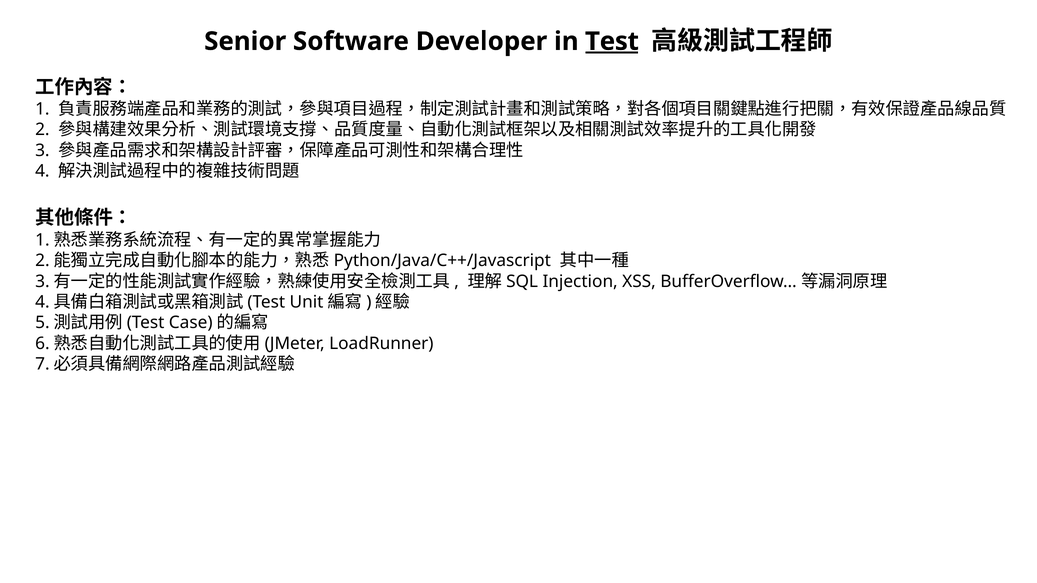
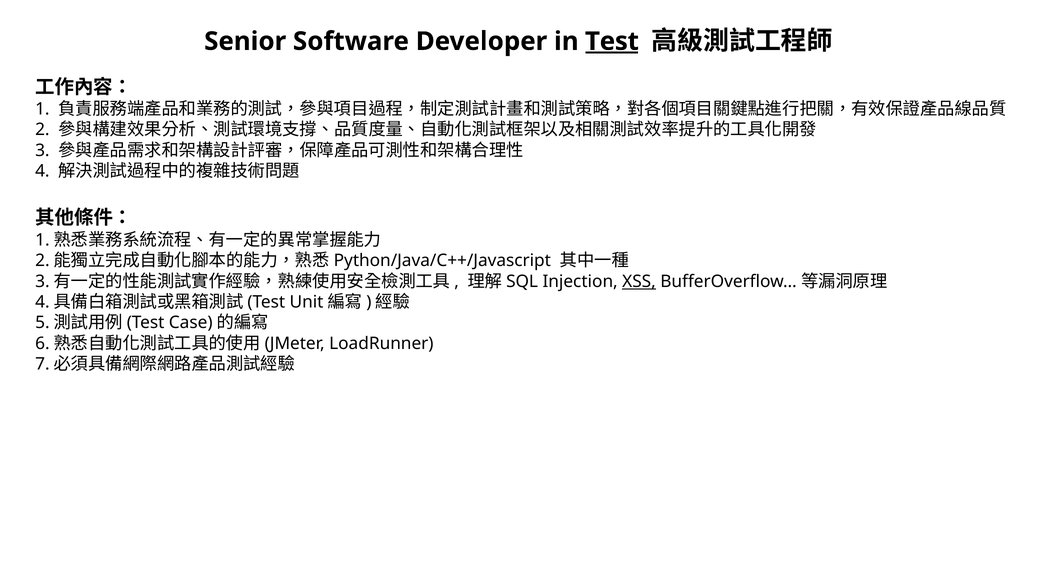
XSS underline: none -> present
